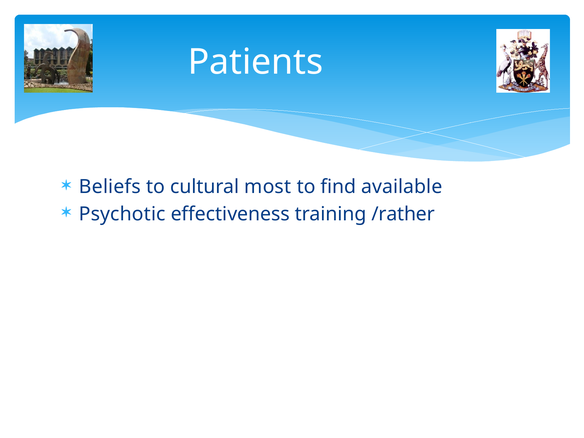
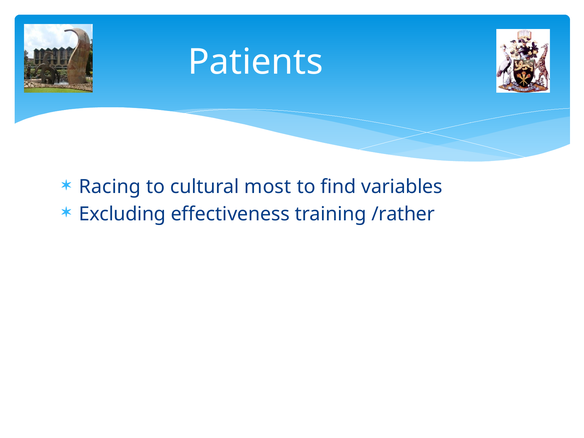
Beliefs: Beliefs -> Racing
available: available -> variables
Psychotic: Psychotic -> Excluding
